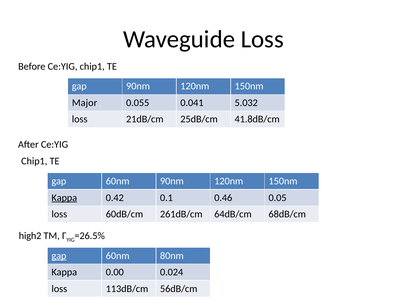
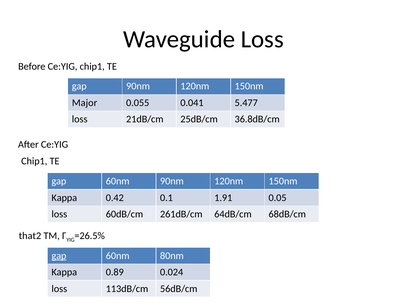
5.032: 5.032 -> 5.477
41.8dB/cm: 41.8dB/cm -> 36.8dB/cm
Kappa at (64, 198) underline: present -> none
0.46: 0.46 -> 1.91
high2: high2 -> that2
0.00: 0.00 -> 0.89
